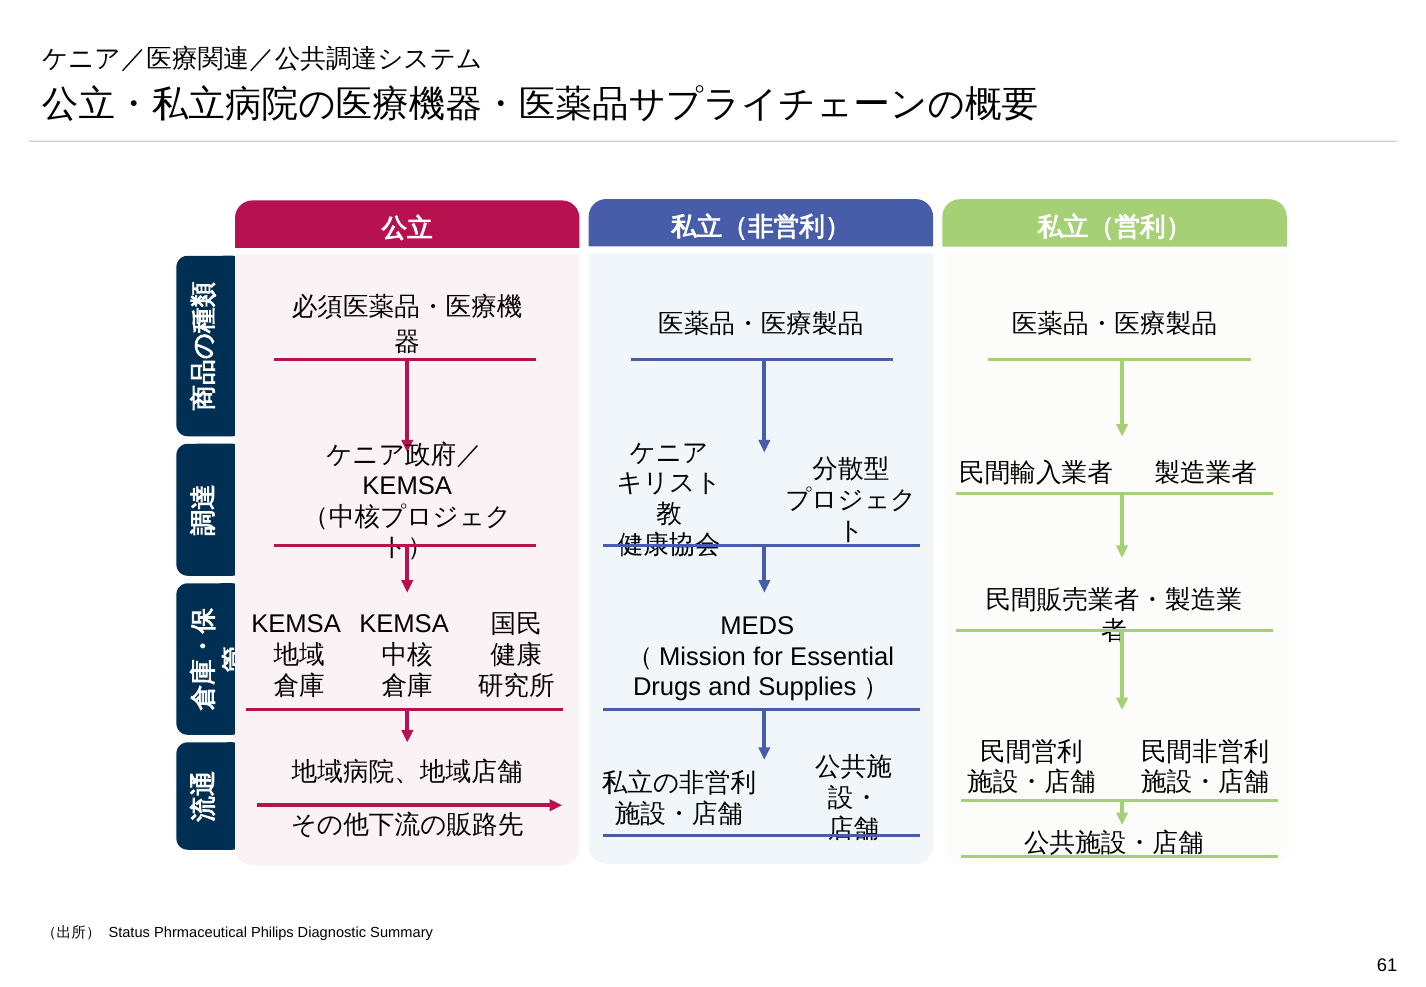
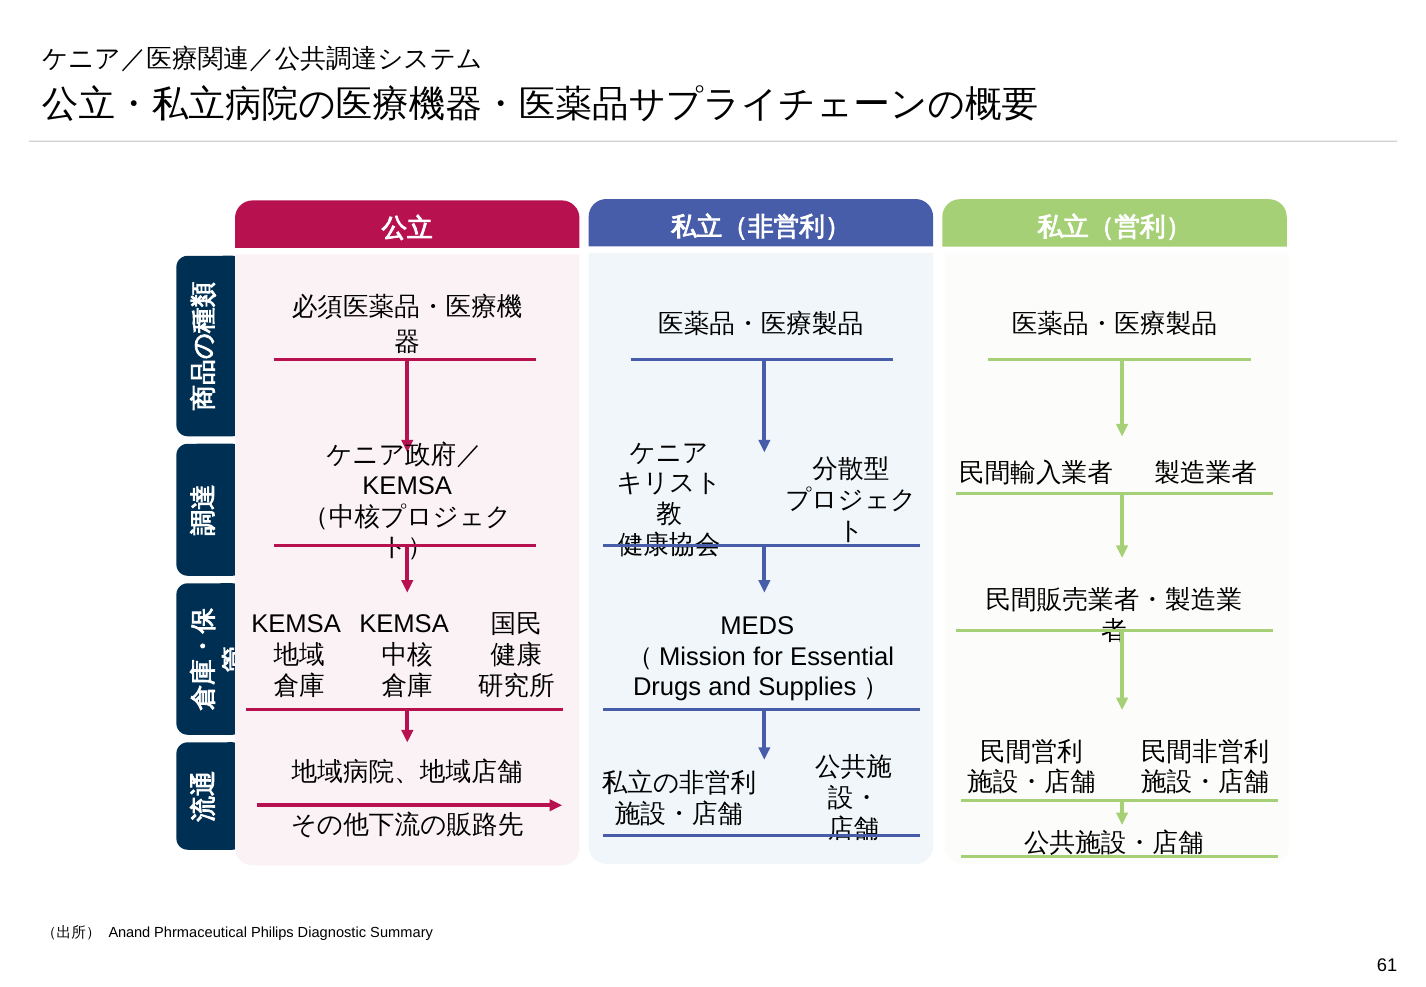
Status: Status -> Anand
